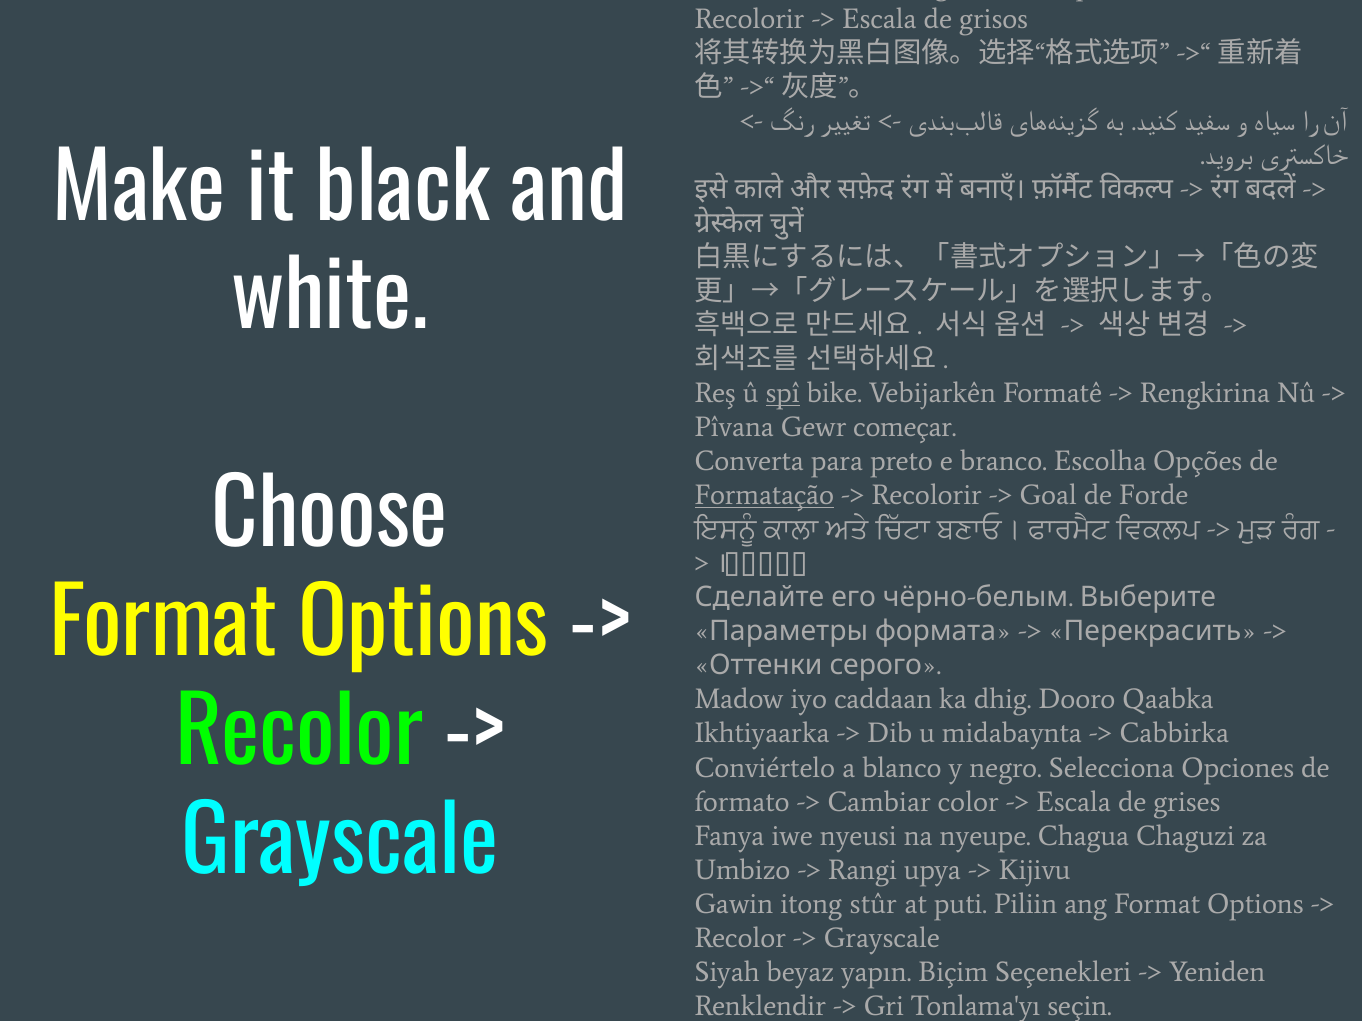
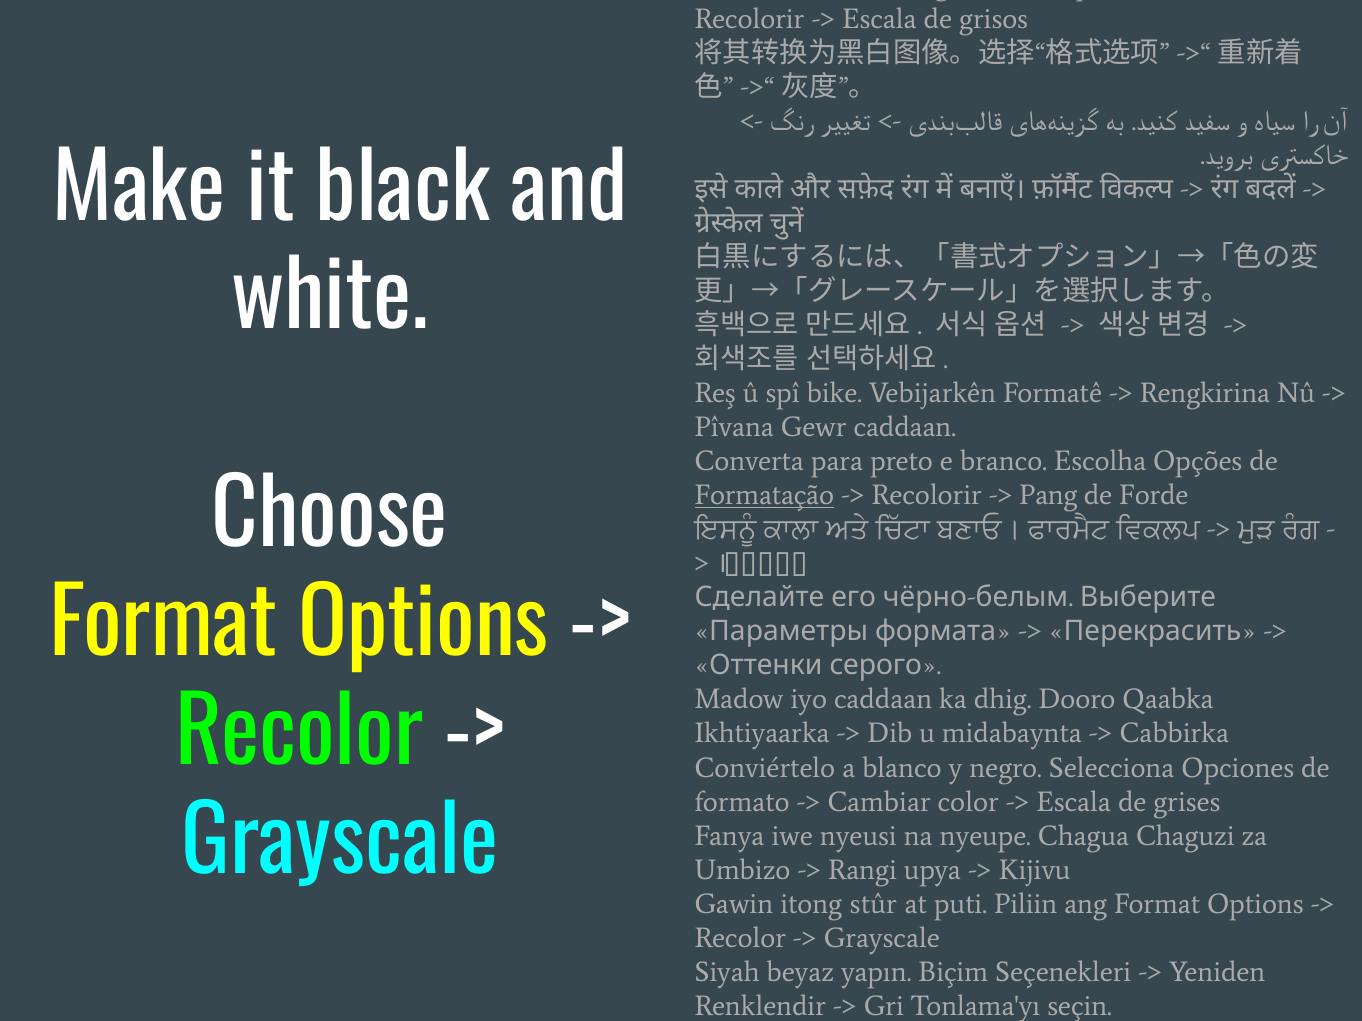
spî underline: present -> none
Gewr começar: começar -> caddaan
Goal: Goal -> Pang
